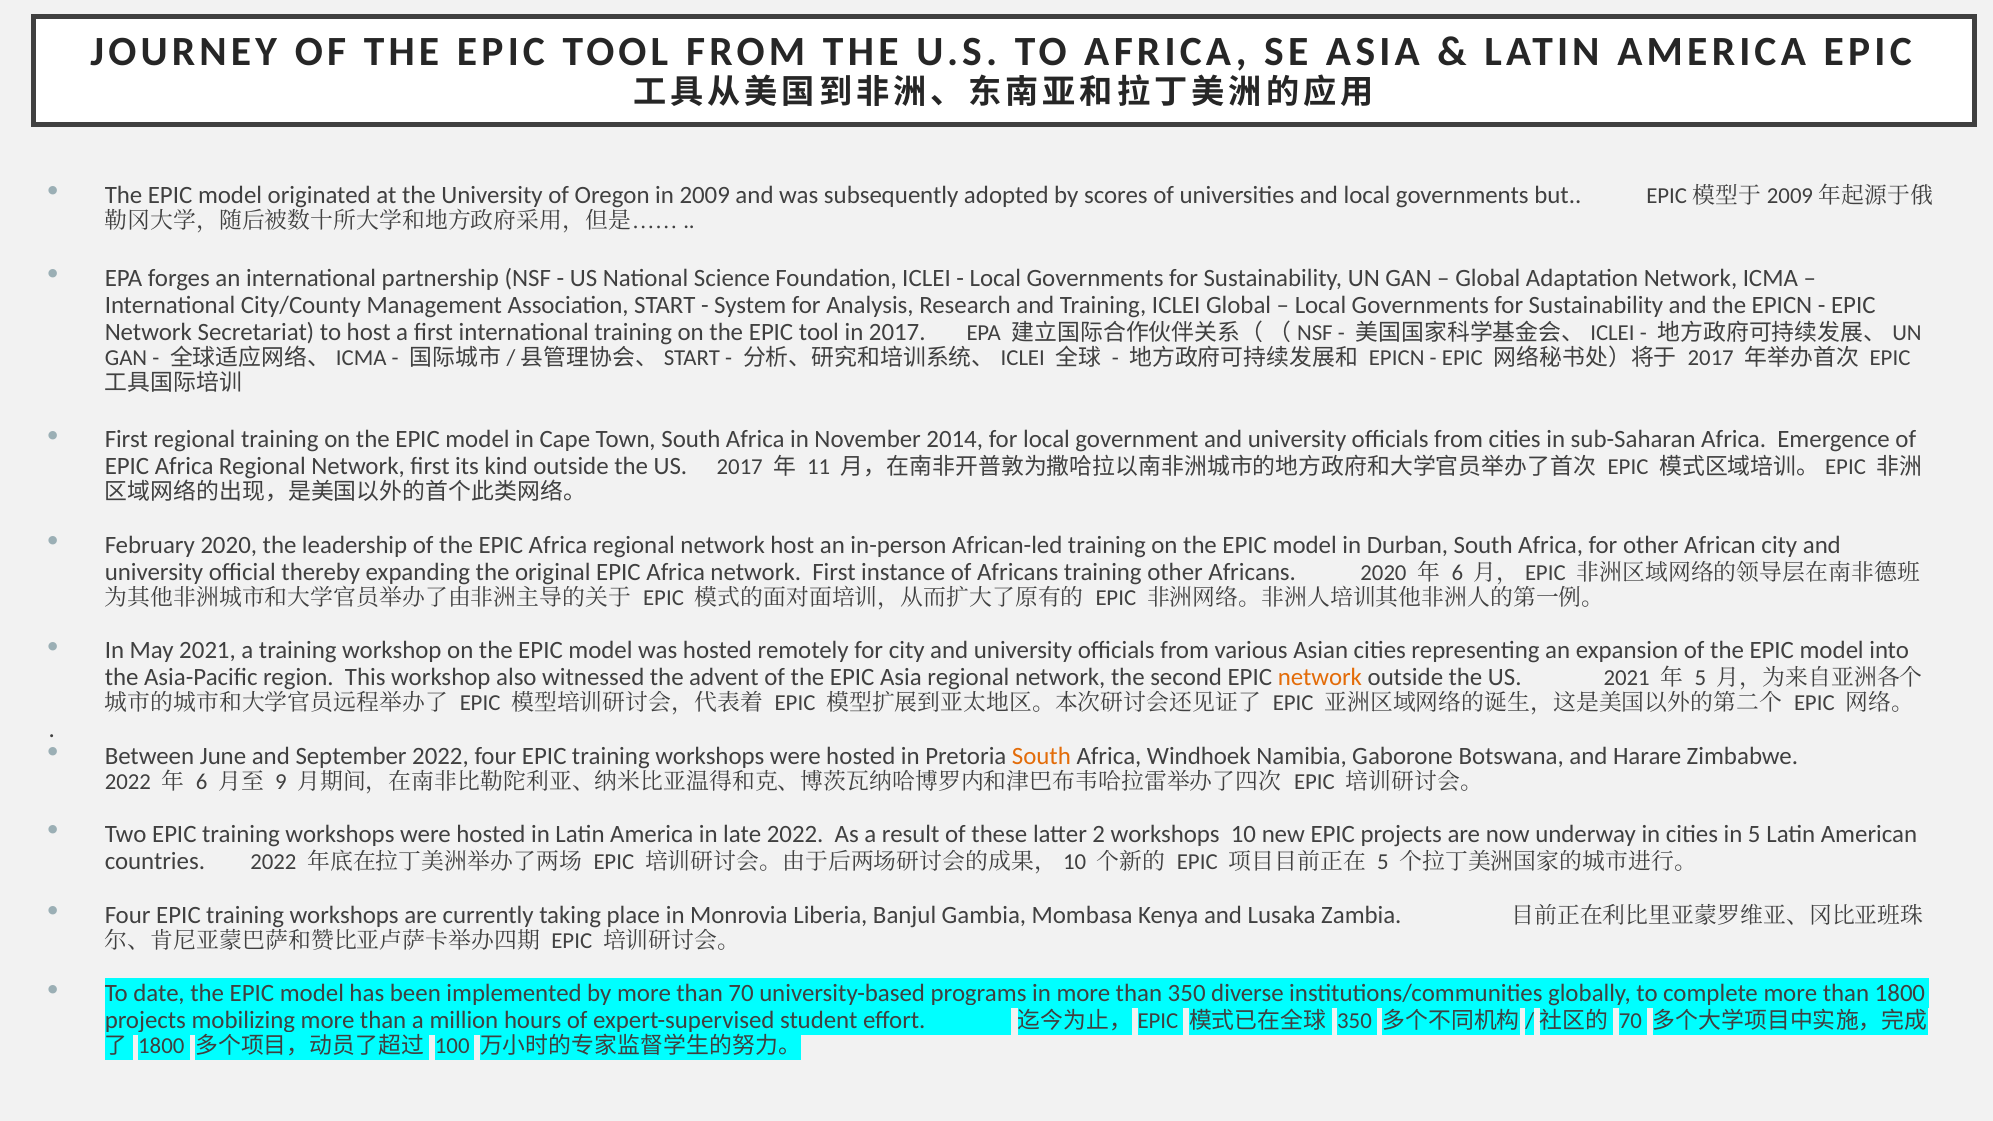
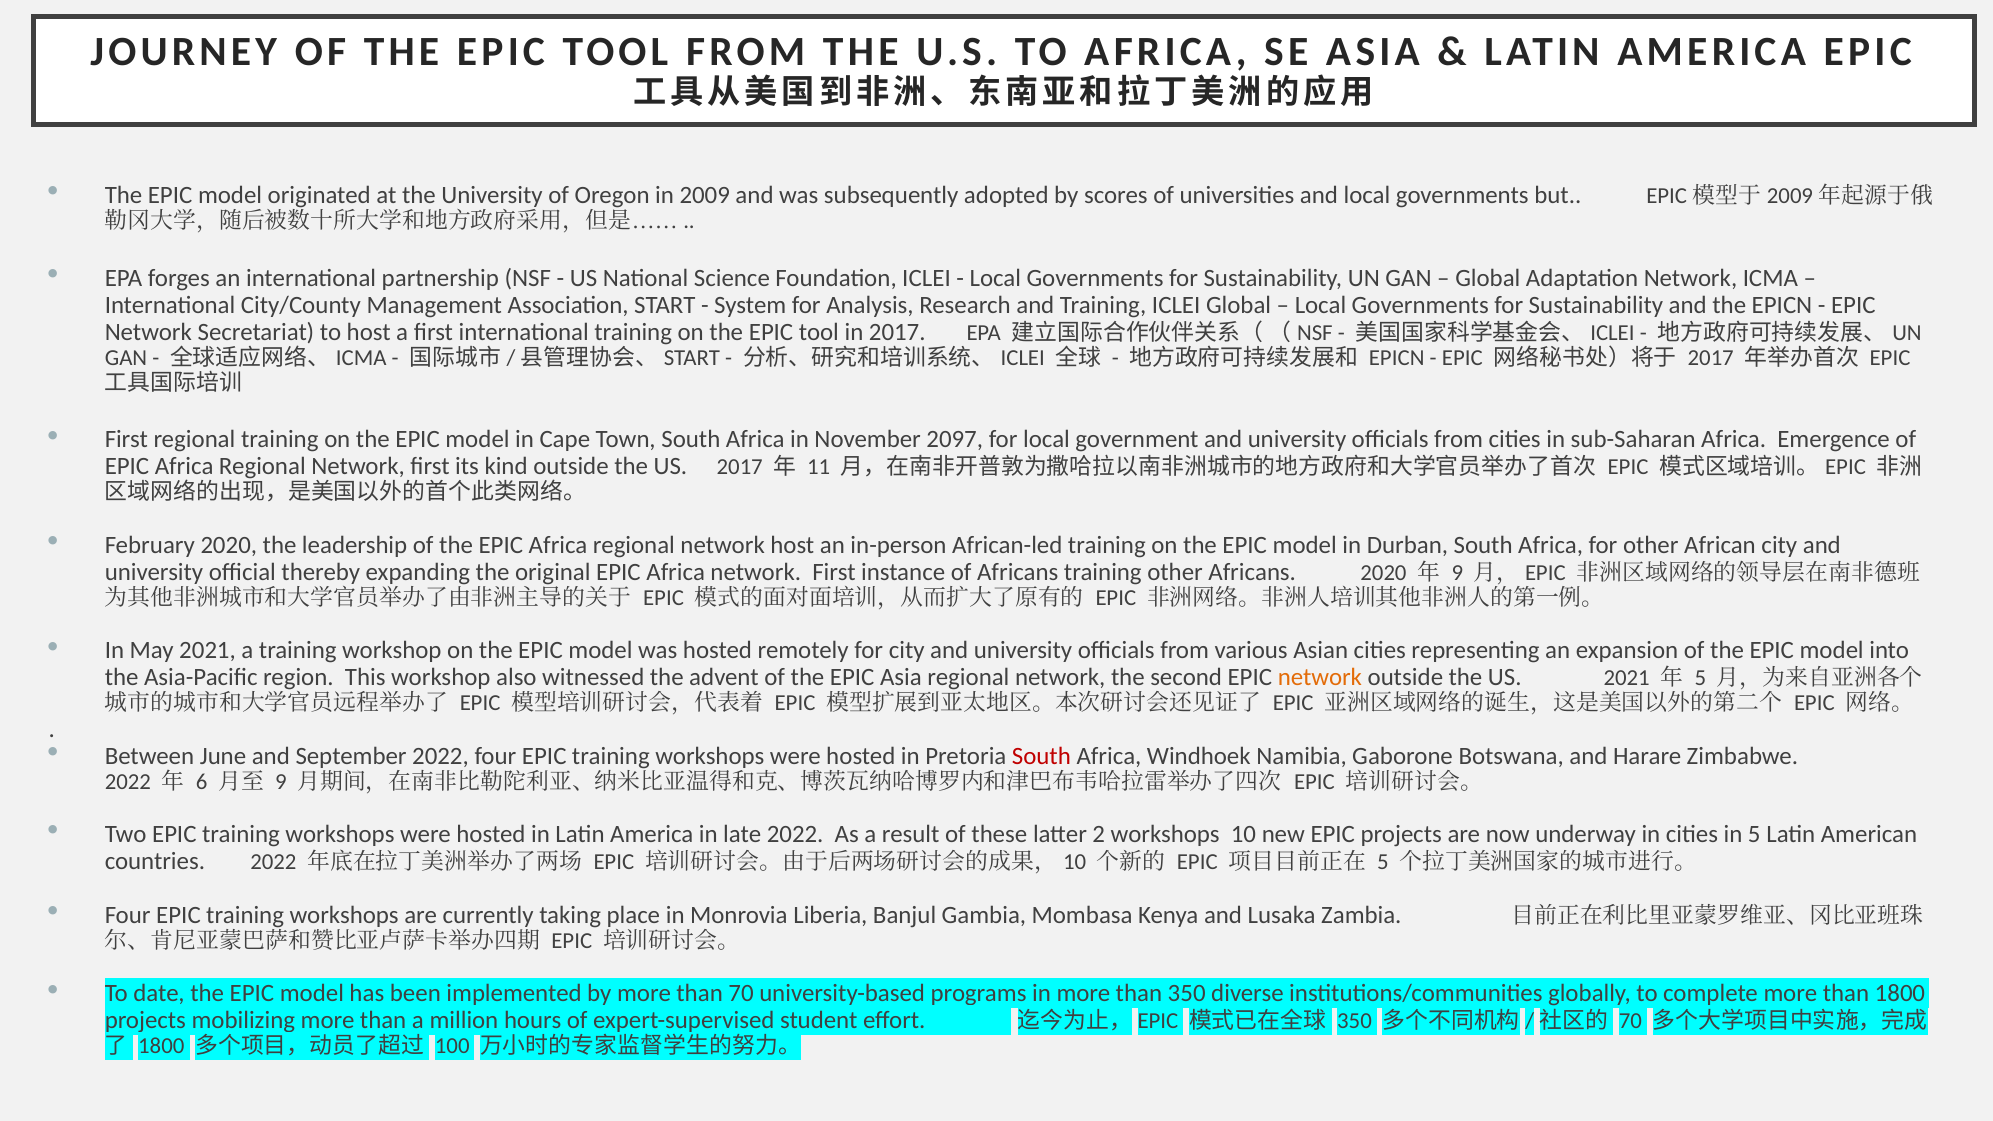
2014: 2014 -> 2097
6 at (1457, 573): 6 -> 9
South at (1041, 756) colour: orange -> red
